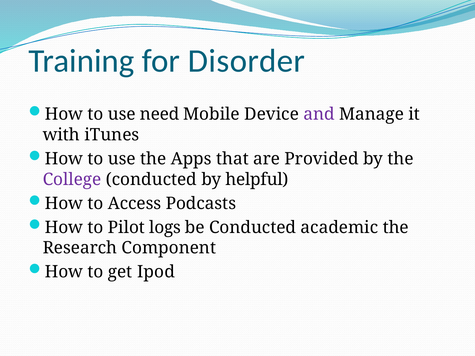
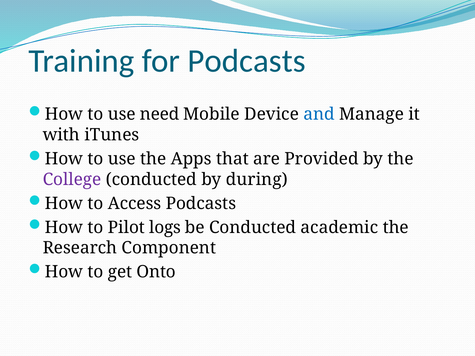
for Disorder: Disorder -> Podcasts
and colour: purple -> blue
helpful: helpful -> during
Ipod: Ipod -> Onto
